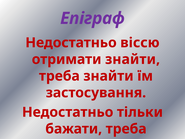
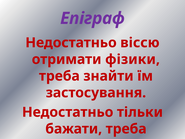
отримати знайти: знайти -> фізики
